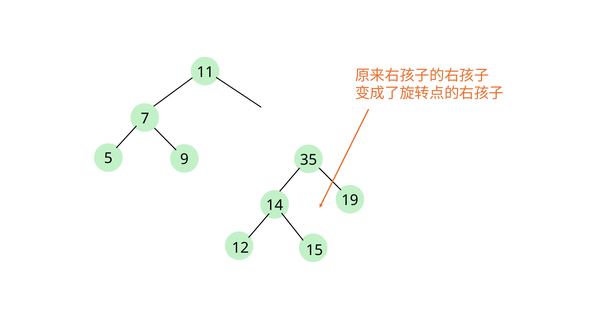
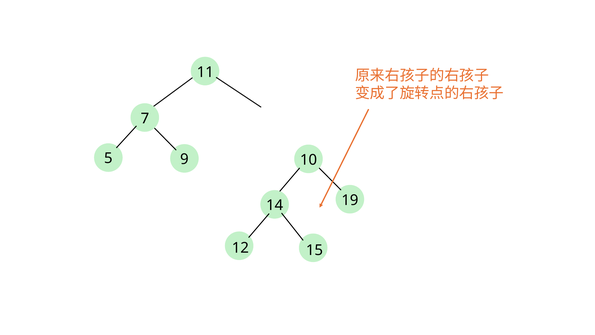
35: 35 -> 10
